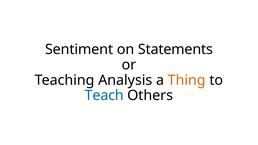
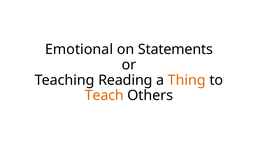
Sentiment: Sentiment -> Emotional
Analysis: Analysis -> Reading
Teach colour: blue -> orange
